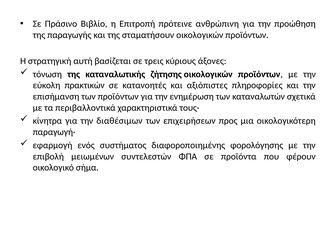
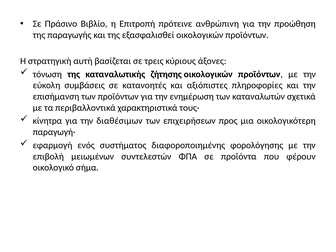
σταματήσουν: σταματήσουν -> εξασφαλισθεί
πρακτικών: πρακτικών -> συμβάσεις
